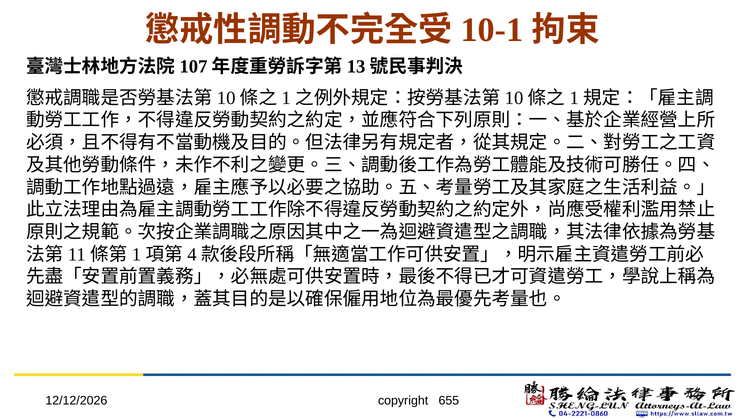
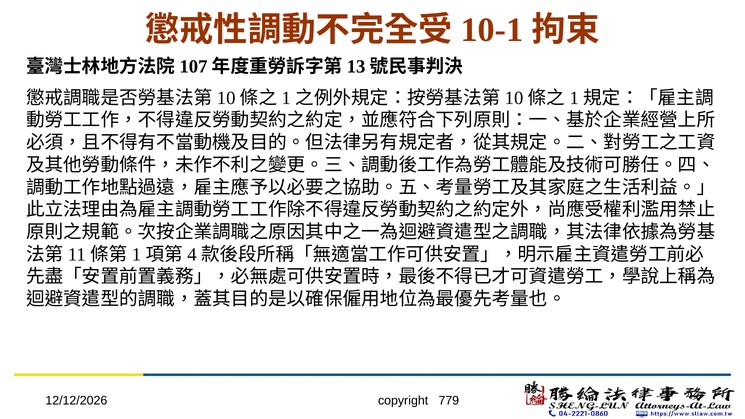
655: 655 -> 779
